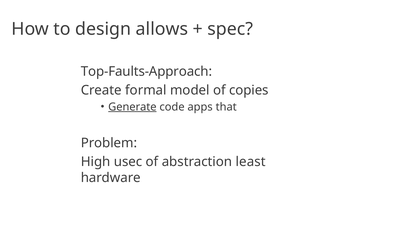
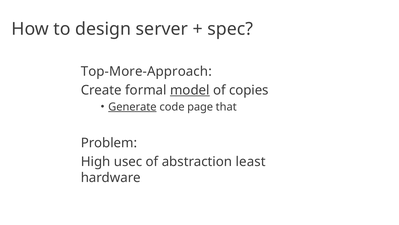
allows: allows -> server
Top-Faults-Approach: Top-Faults-Approach -> Top-More-Approach
model underline: none -> present
apps: apps -> page
